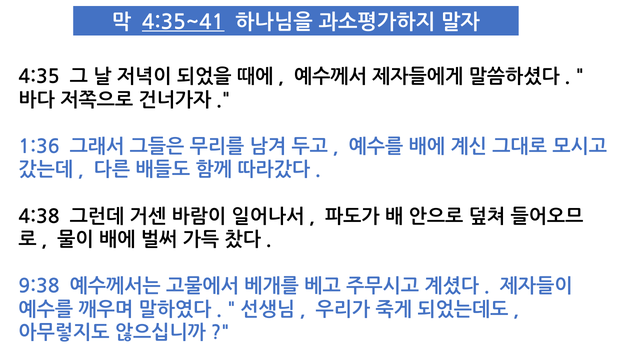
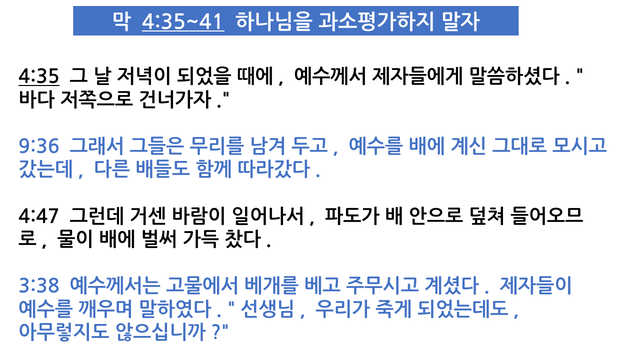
4:35 underline: none -> present
1:36: 1:36 -> 9:36
4:38: 4:38 -> 4:47
9:38: 9:38 -> 3:38
